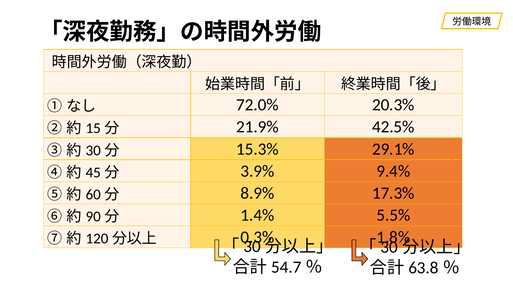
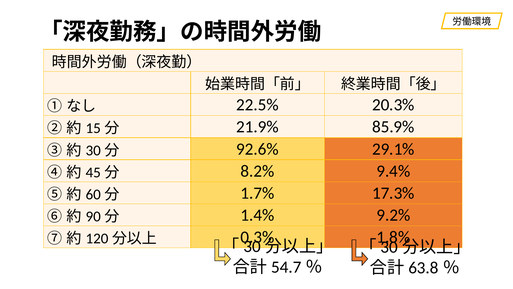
72.0%: 72.0% -> 22.5%
42.5%: 42.5% -> 85.9%
15.3%: 15.3% -> 92.6%
3.9%: 3.9% -> 8.2%
8.9%: 8.9% -> 1.7%
5.5%: 5.5% -> 9.2%
